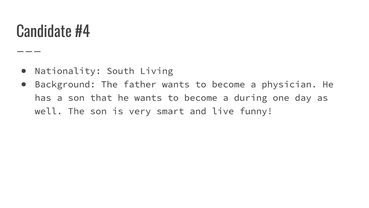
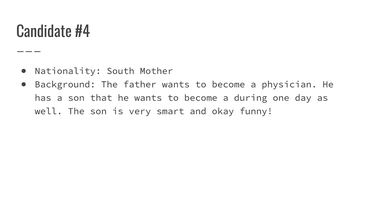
Living: Living -> Mother
live: live -> okay
